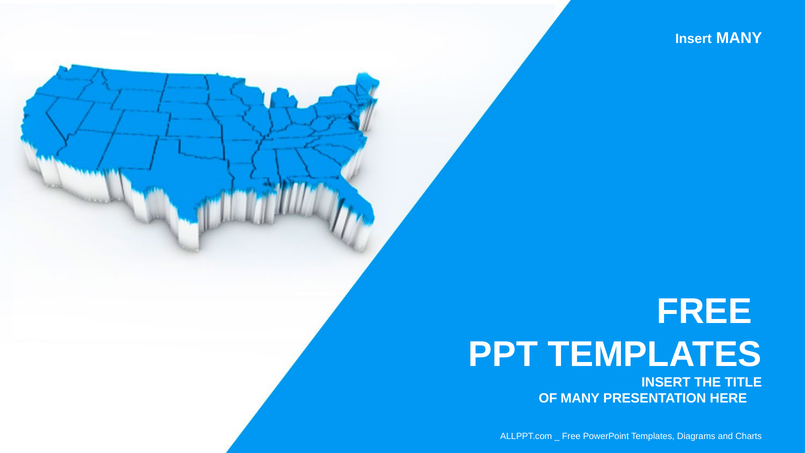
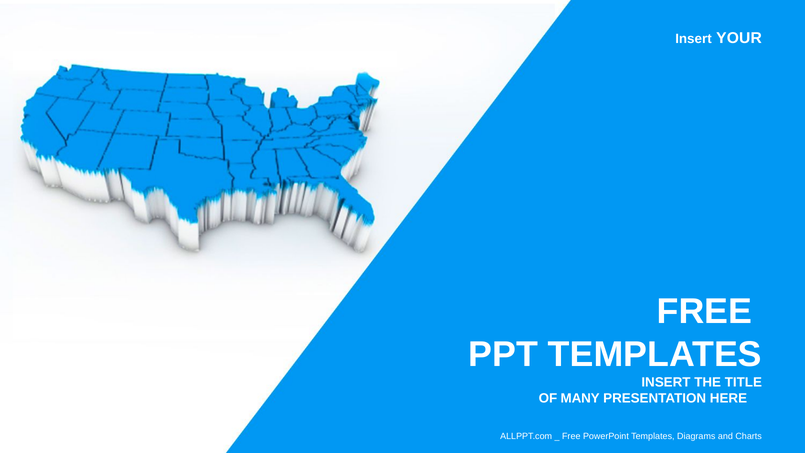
Insert MANY: MANY -> YOUR
